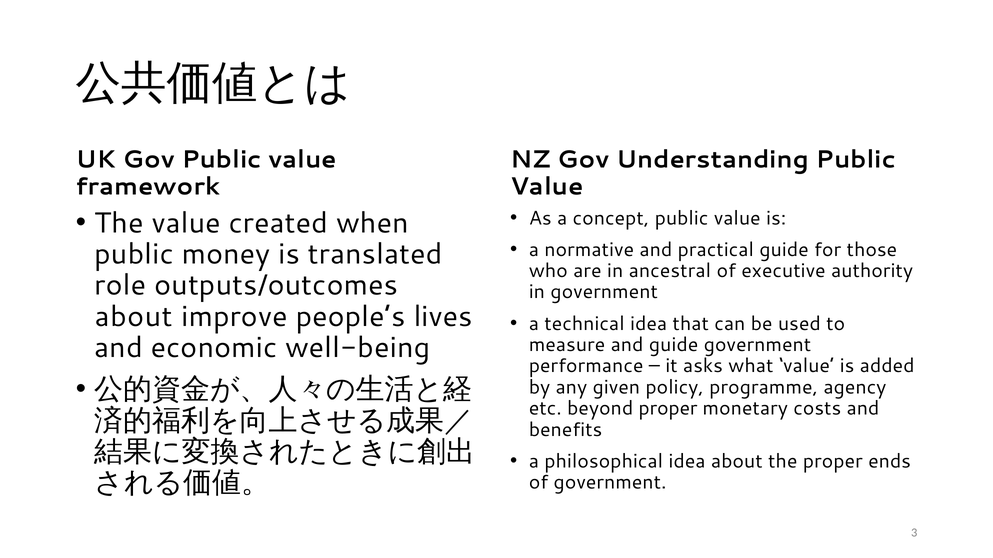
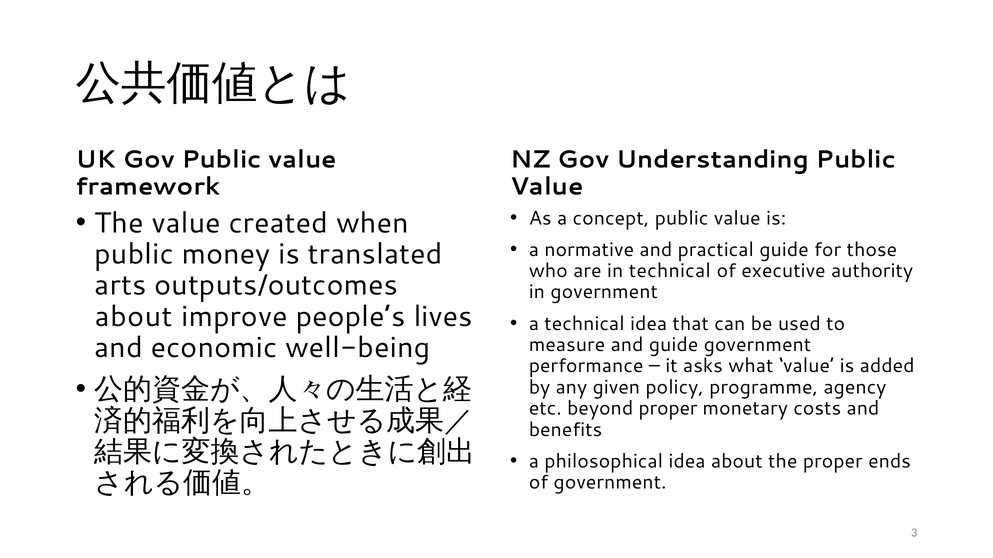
in ancestral: ancestral -> technical
role: role -> arts
